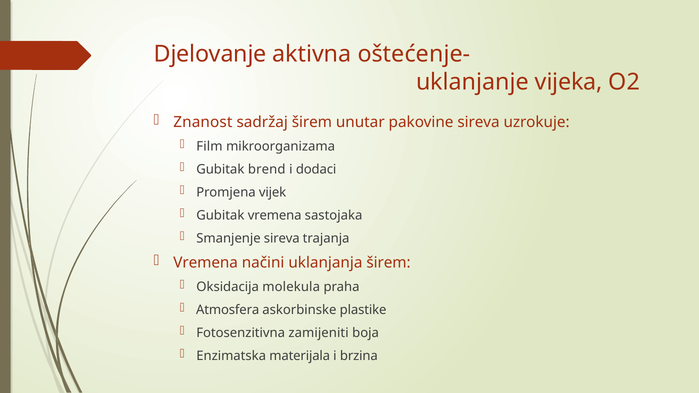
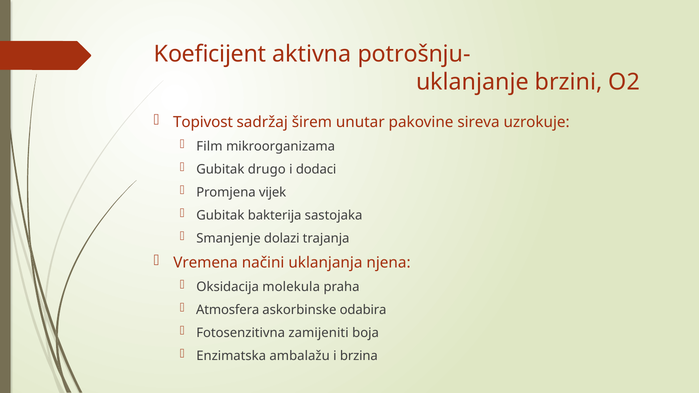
Djelovanje: Djelovanje -> Koeficijent
oštećenje-: oštećenje- -> potrošnju-
vijeka: vijeka -> brzini
Znanost: Znanost -> Topivost
brend: brend -> drugo
Gubitak vremena: vremena -> bakterija
Smanjenje sireva: sireva -> dolazi
uklanjanja širem: širem -> njena
plastike: plastike -> odabira
materijala: materijala -> ambalažu
